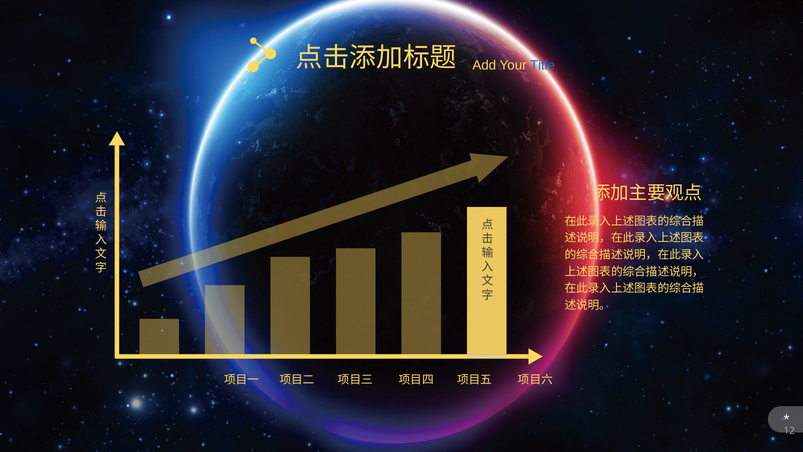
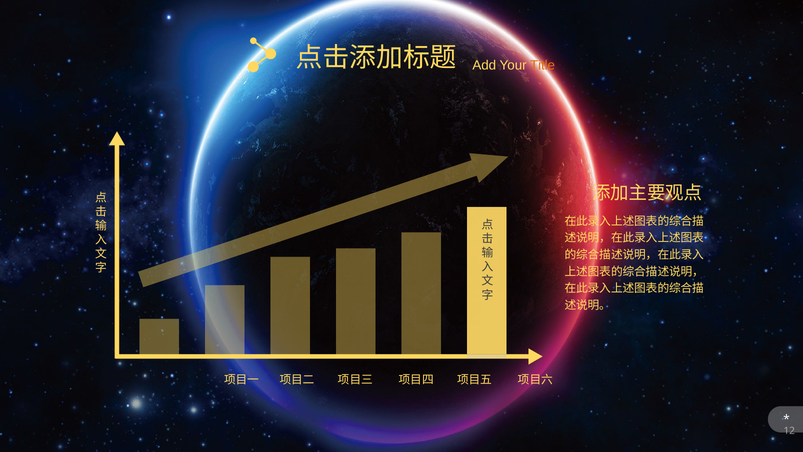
Title colour: blue -> orange
